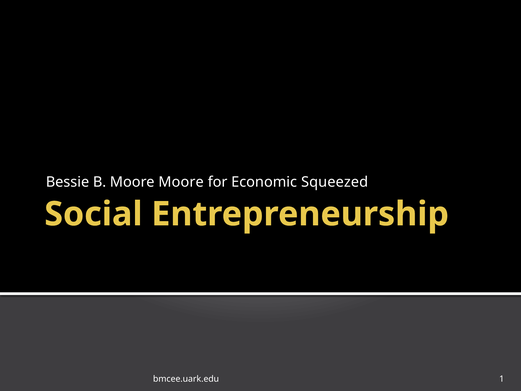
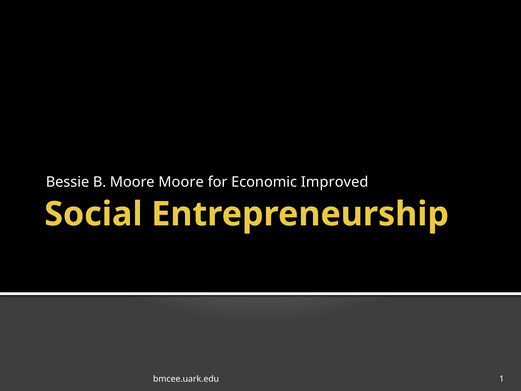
Squeezed: Squeezed -> Improved
